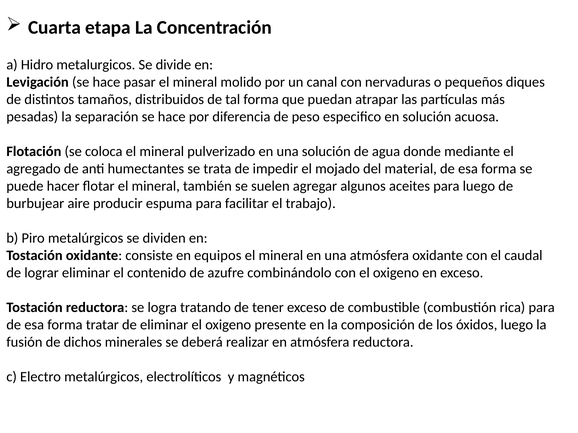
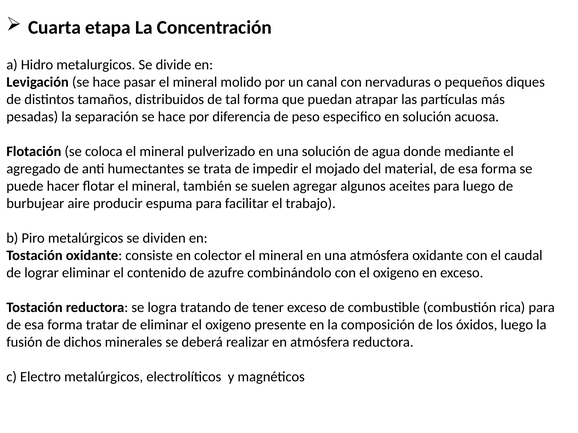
equipos: equipos -> colector
